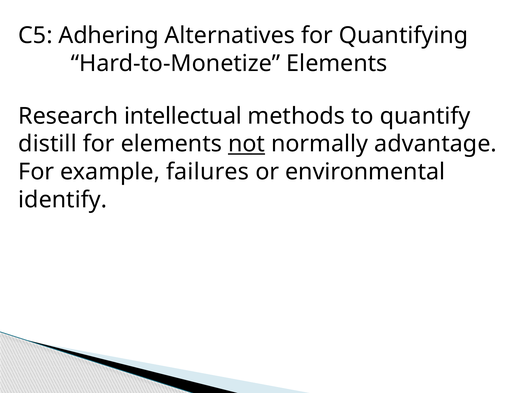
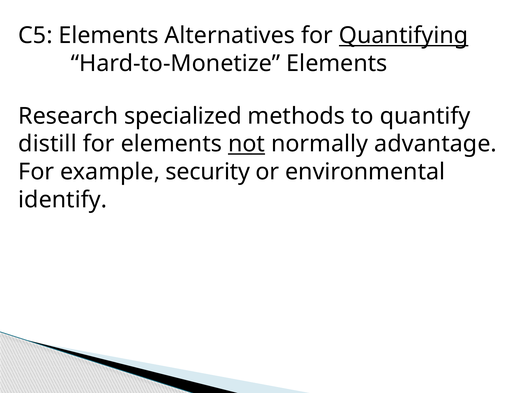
C5 Adhering: Adhering -> Elements
Quantifying underline: none -> present
intellectual: intellectual -> specialized
failures: failures -> security
